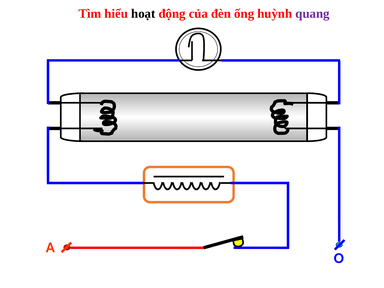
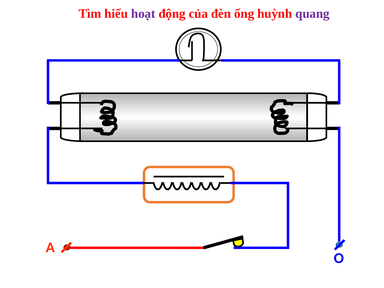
hoạt colour: black -> purple
